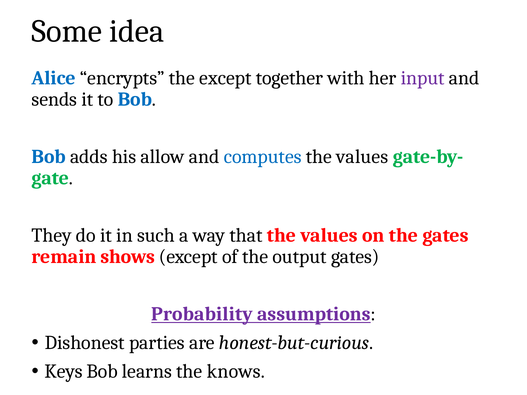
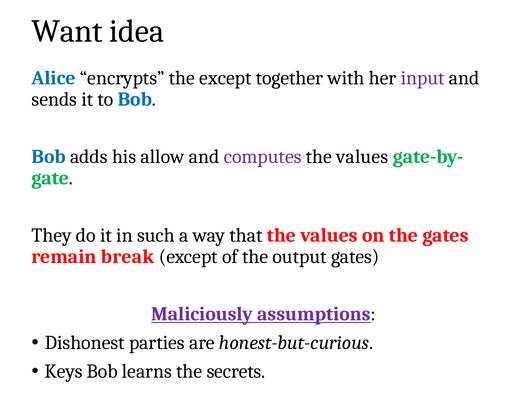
Some: Some -> Want
computes colour: blue -> purple
shows: shows -> break
Probability: Probability -> Maliciously
knows: knows -> secrets
